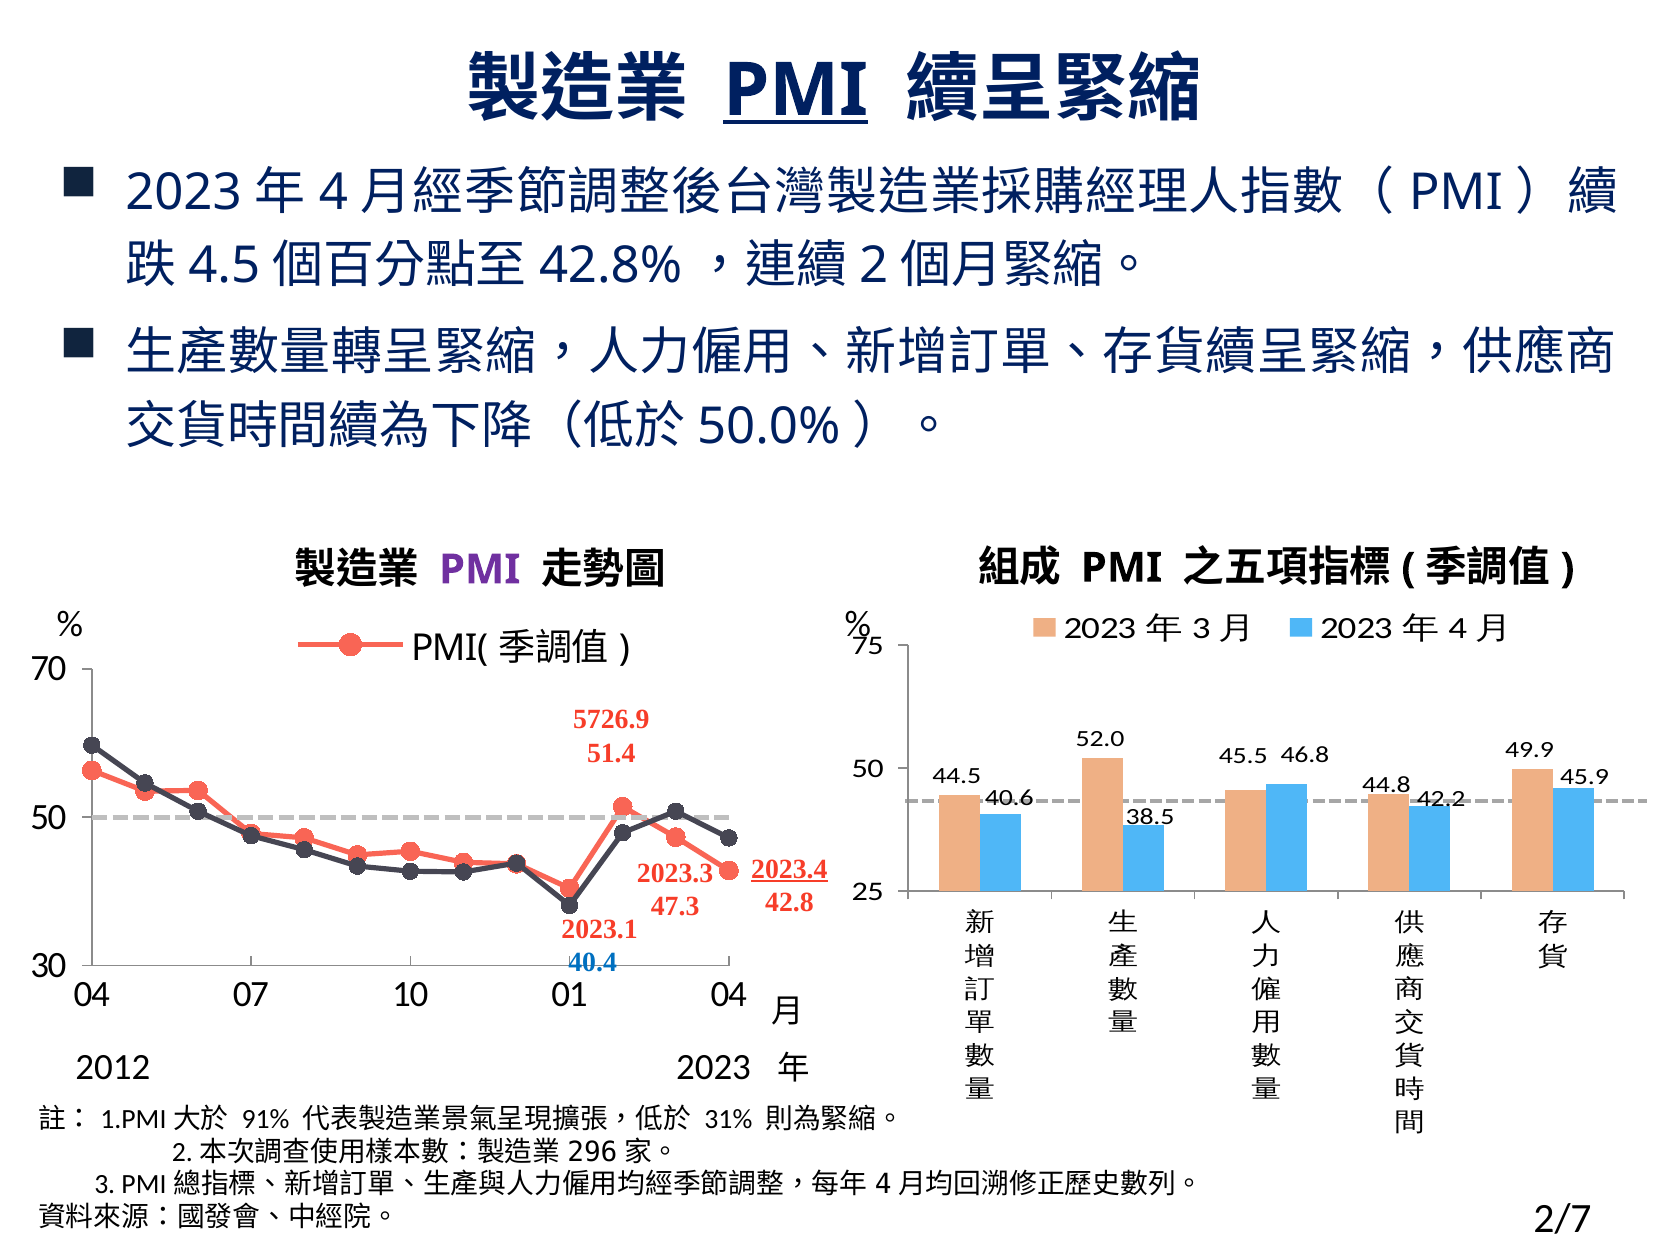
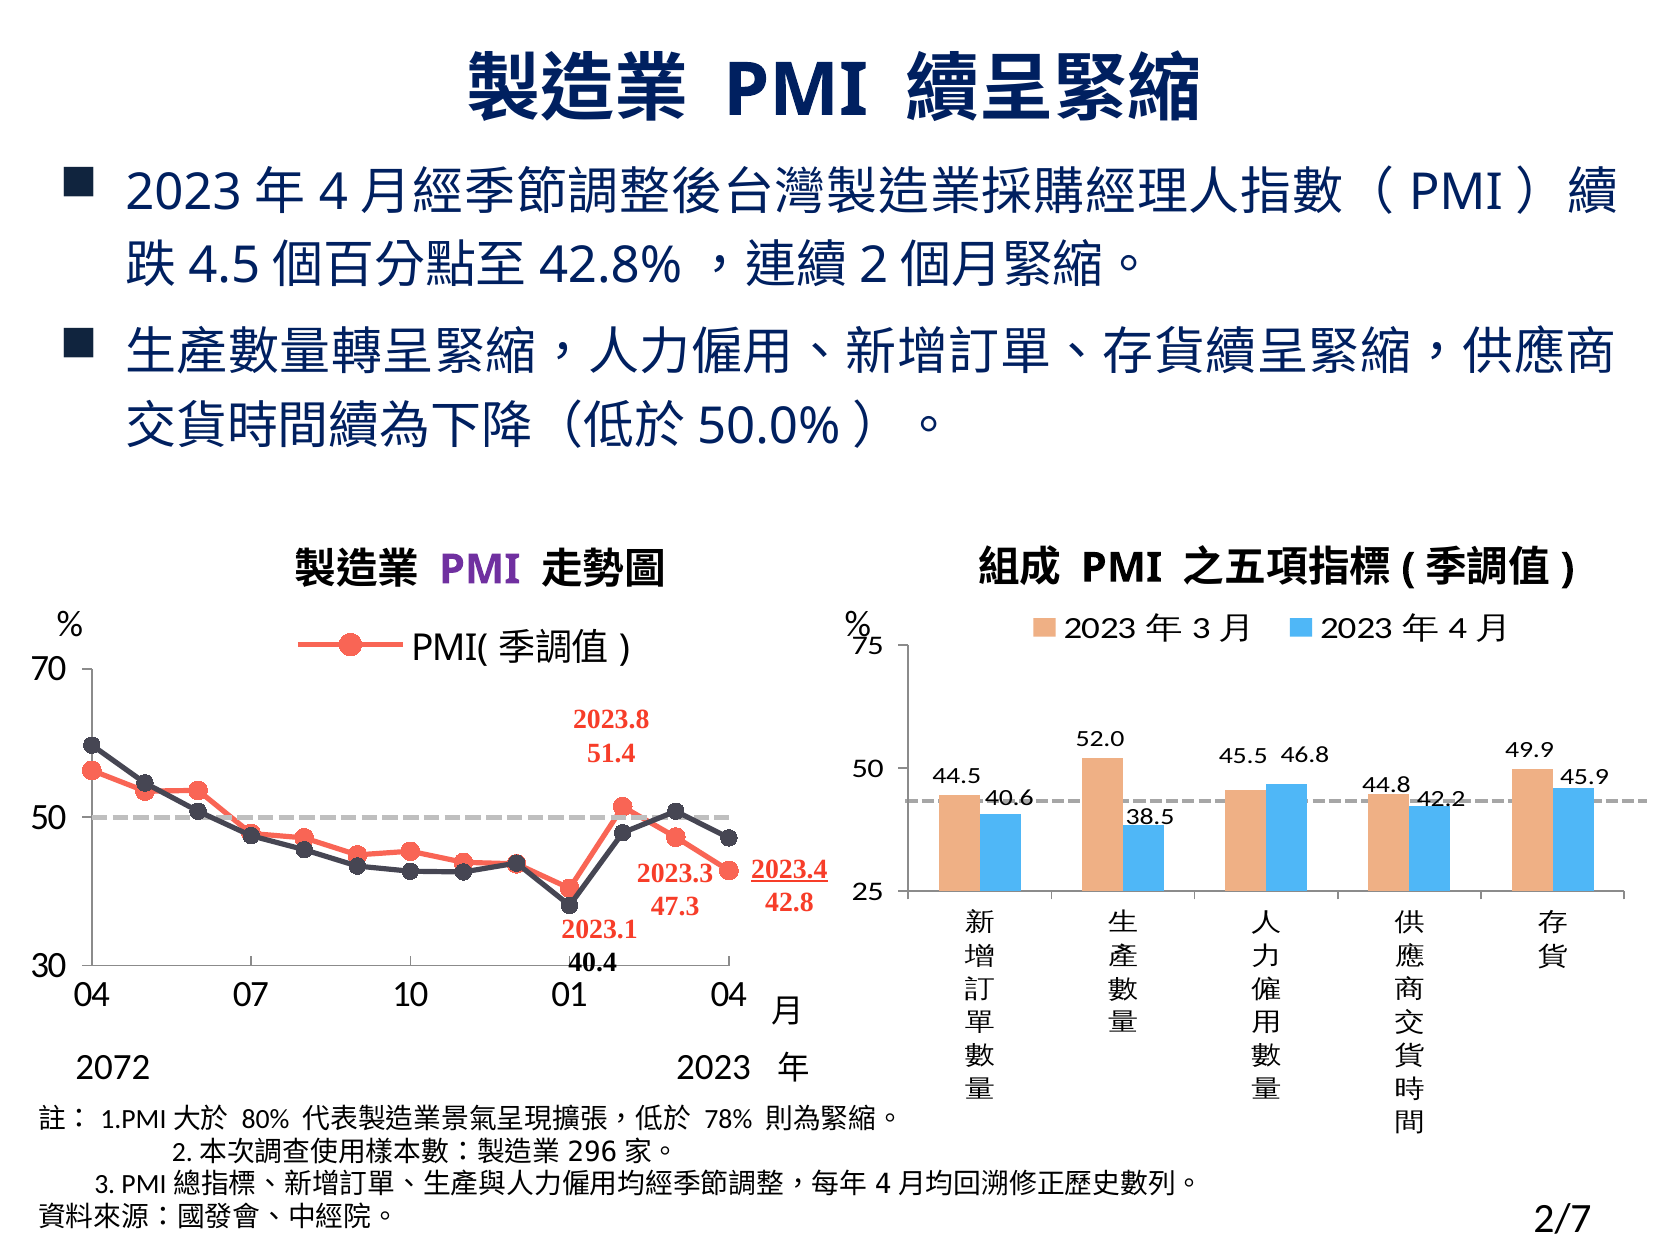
PMI at (796, 90) underline: present -> none
5726.9: 5726.9 -> 2023.8
40.4 colour: blue -> black
2012: 2012 -> 2072
91%: 91% -> 80%
31%: 31% -> 78%
